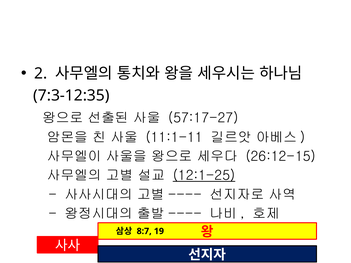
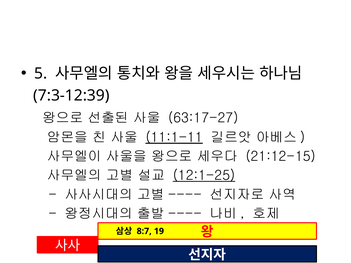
2: 2 -> 5
7:3-12:35: 7:3-12:35 -> 7:3-12:39
57:17-27: 57:17-27 -> 63:17-27
11:1-11 underline: none -> present
26:12-15: 26:12-15 -> 21:12-15
